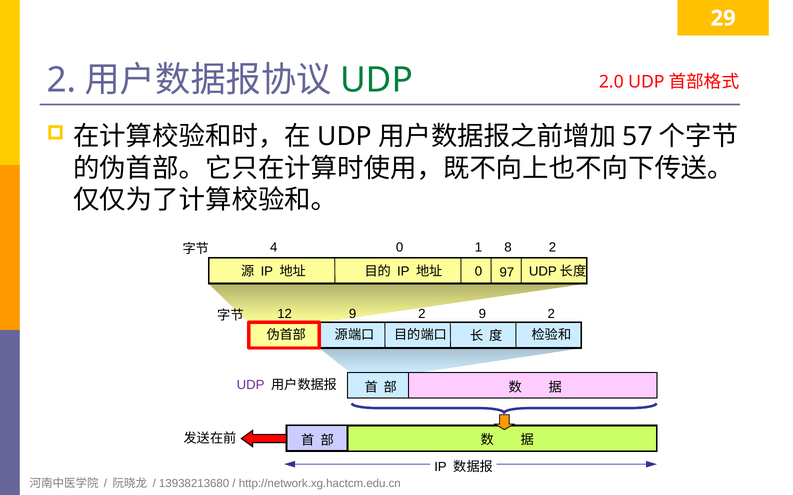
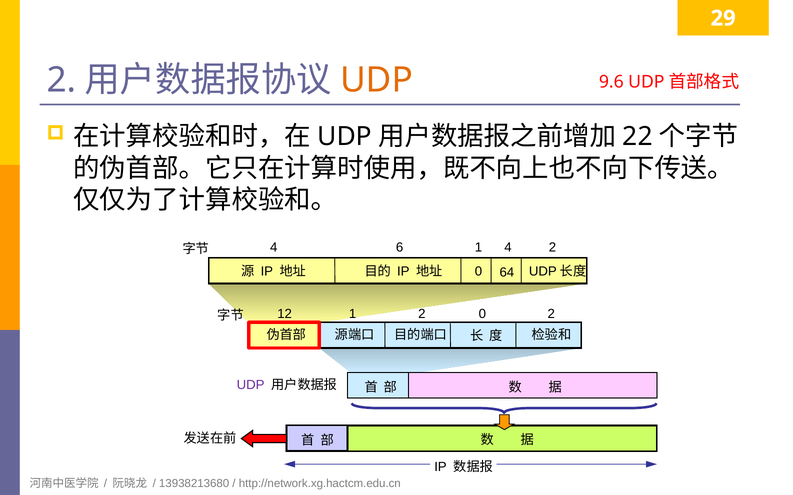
UDP at (377, 80) colour: green -> orange
2.0: 2.0 -> 9.6
57: 57 -> 22
4 0: 0 -> 6
1 8: 8 -> 4
97: 97 -> 64
12 9: 9 -> 1
2 9: 9 -> 0
